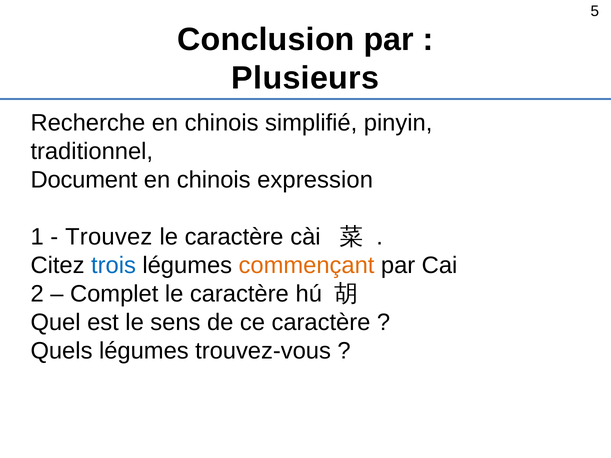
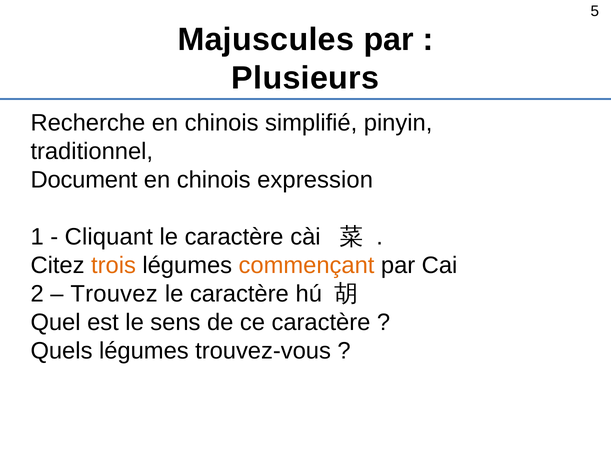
Conclusion: Conclusion -> Majuscules
Trouvez: Trouvez -> Cliquant
trois colour: blue -> orange
Complet: Complet -> Trouvez
